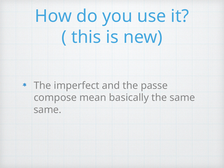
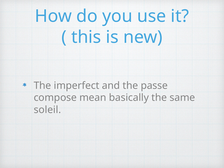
same at (48, 110): same -> soleil
